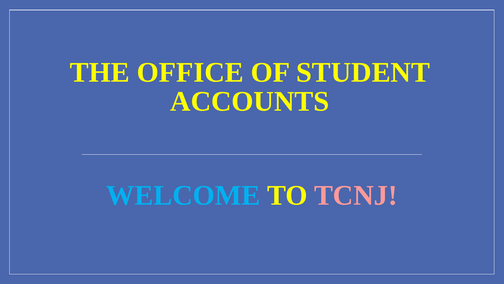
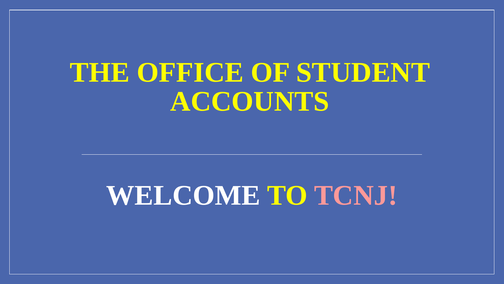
WELCOME colour: light blue -> white
